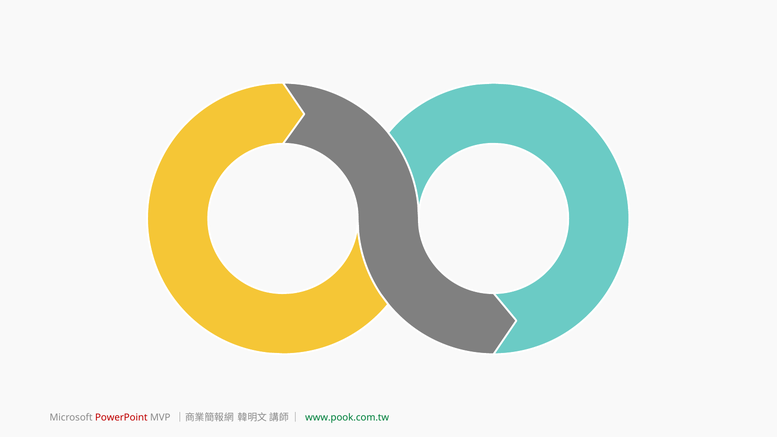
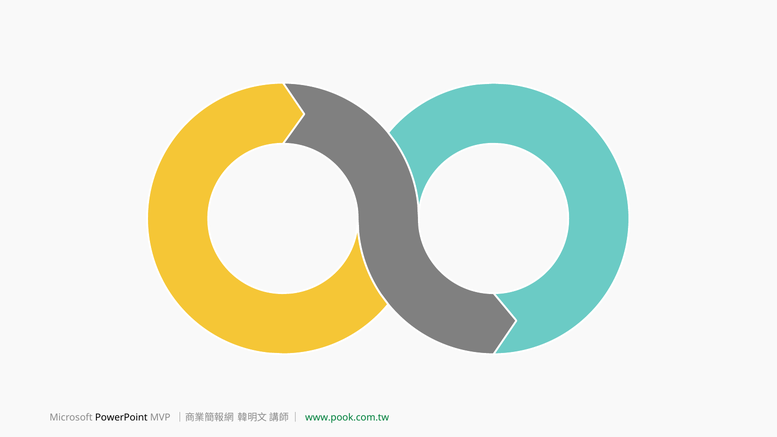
PowerPoint colour: red -> black
